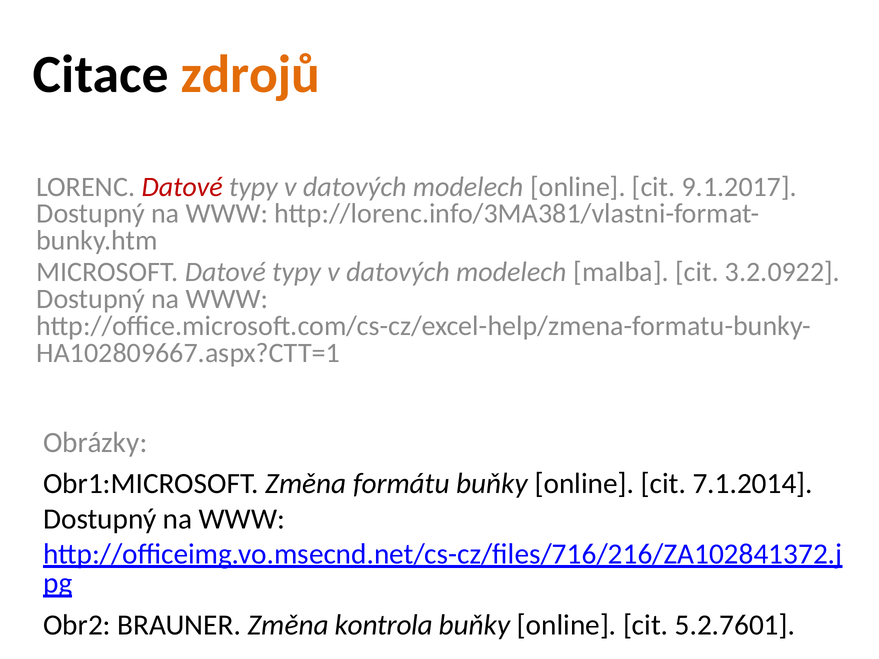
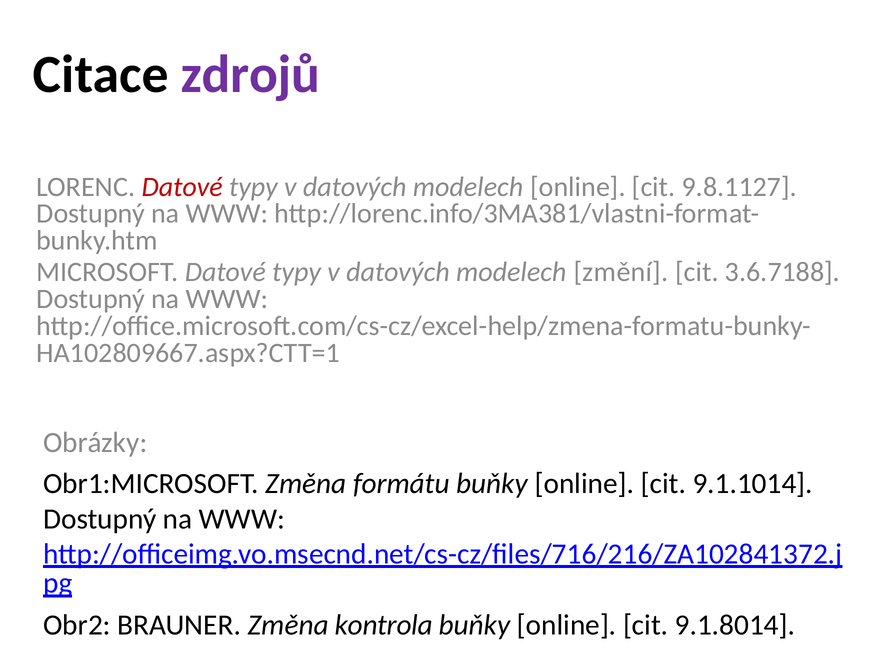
zdrojů colour: orange -> purple
9.1.2017: 9.1.2017 -> 9.8.1127
malba: malba -> změní
3.2.0922: 3.2.0922 -> 3.6.7188
7.1.2014: 7.1.2014 -> 9.1.1014
5.2.7601: 5.2.7601 -> 9.1.8014
